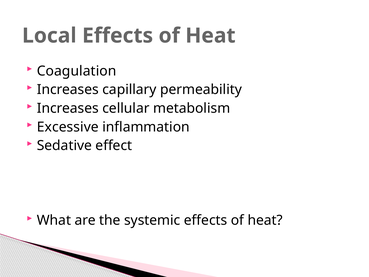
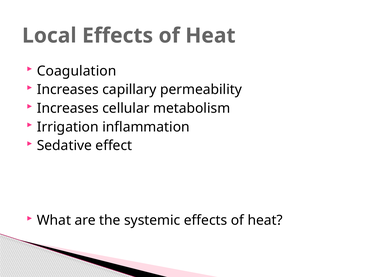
Excessive: Excessive -> Irrigation
